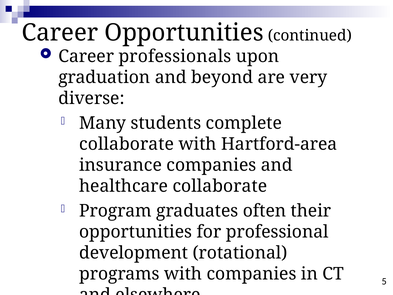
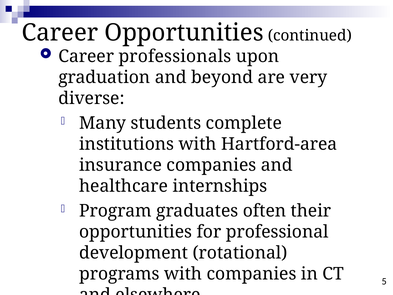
collaborate at (127, 144): collaborate -> institutions
healthcare collaborate: collaborate -> internships
